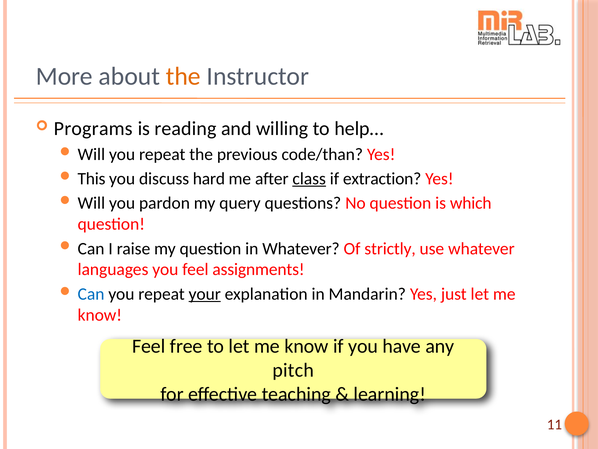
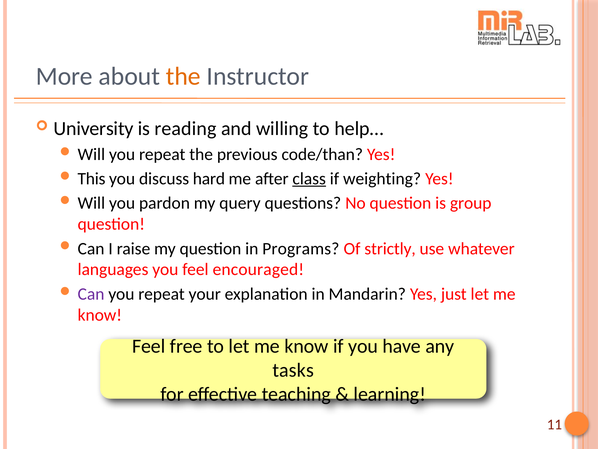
Programs: Programs -> University
extraction: extraction -> weighting
which: which -> group
in Whatever: Whatever -> Programs
assignments: assignments -> encouraged
Can at (91, 294) colour: blue -> purple
your underline: present -> none
pitch: pitch -> tasks
